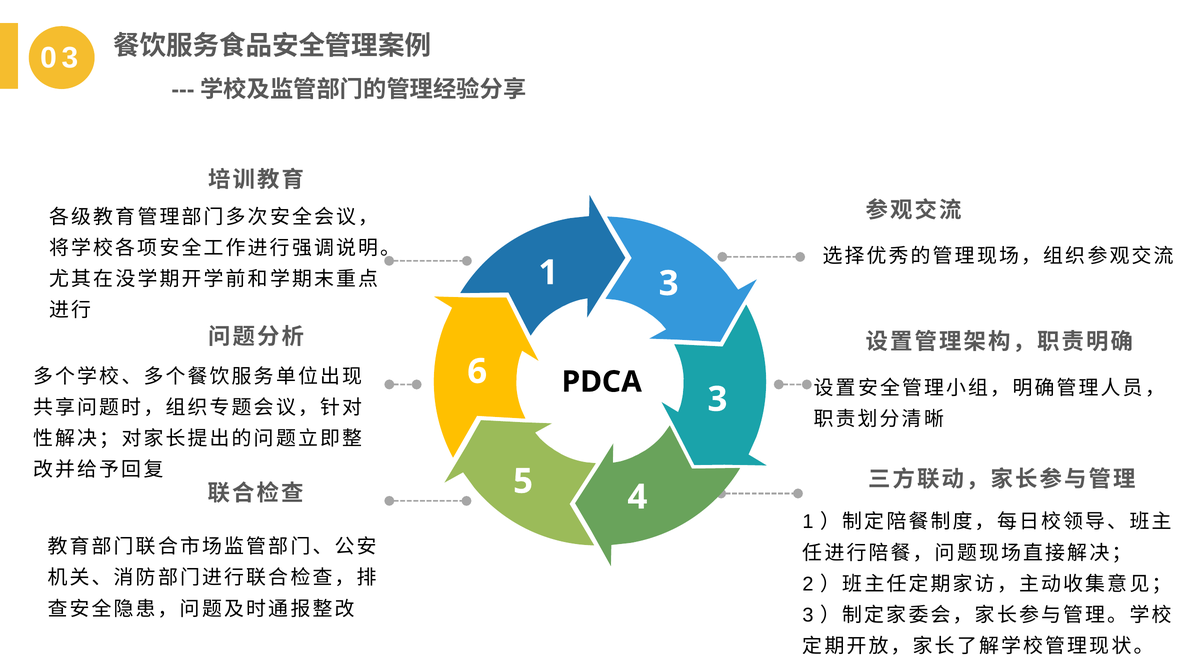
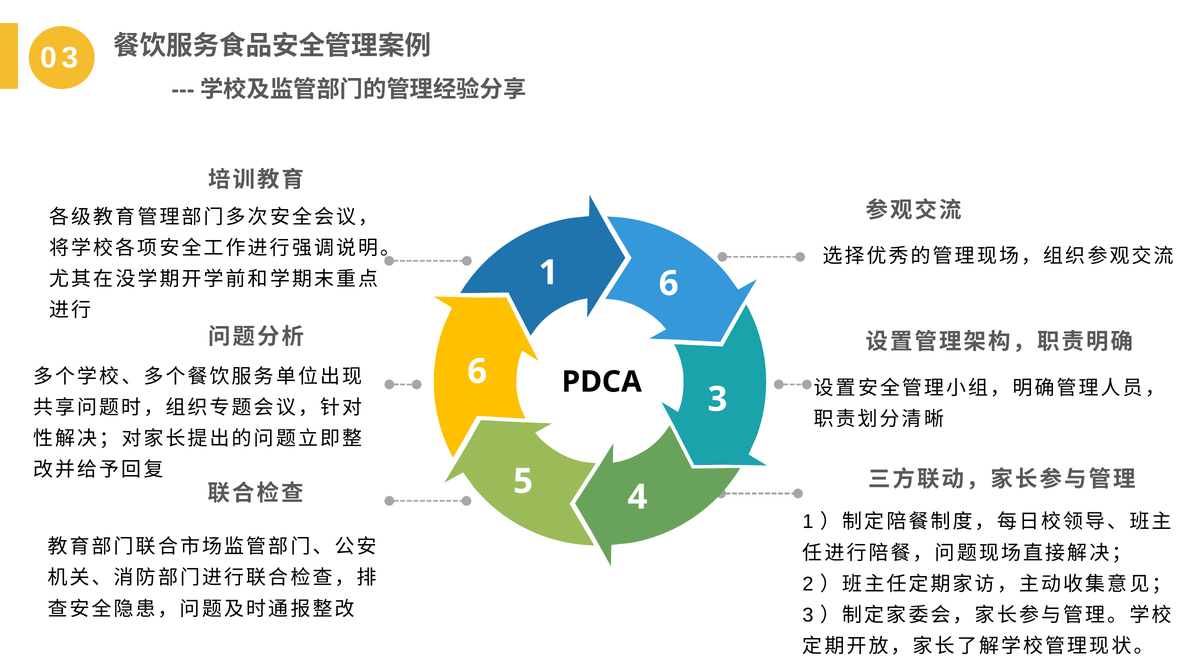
1 3: 3 -> 6
